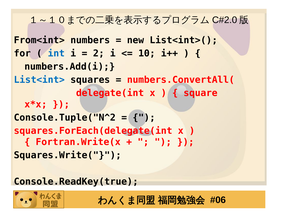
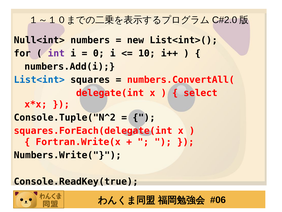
From<int>: From<int> -> Null<int>
int colour: blue -> purple
2: 2 -> 0
square: square -> select
Squares.Write(: Squares.Write( -> Numbers.Write(
